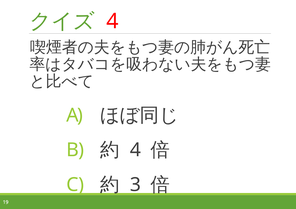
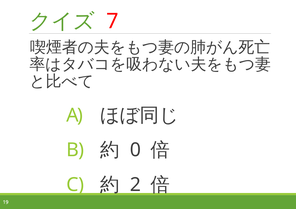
4 at (112, 21): 4 -> 7
4 at (135, 150): 4 -> 0
3: 3 -> 2
